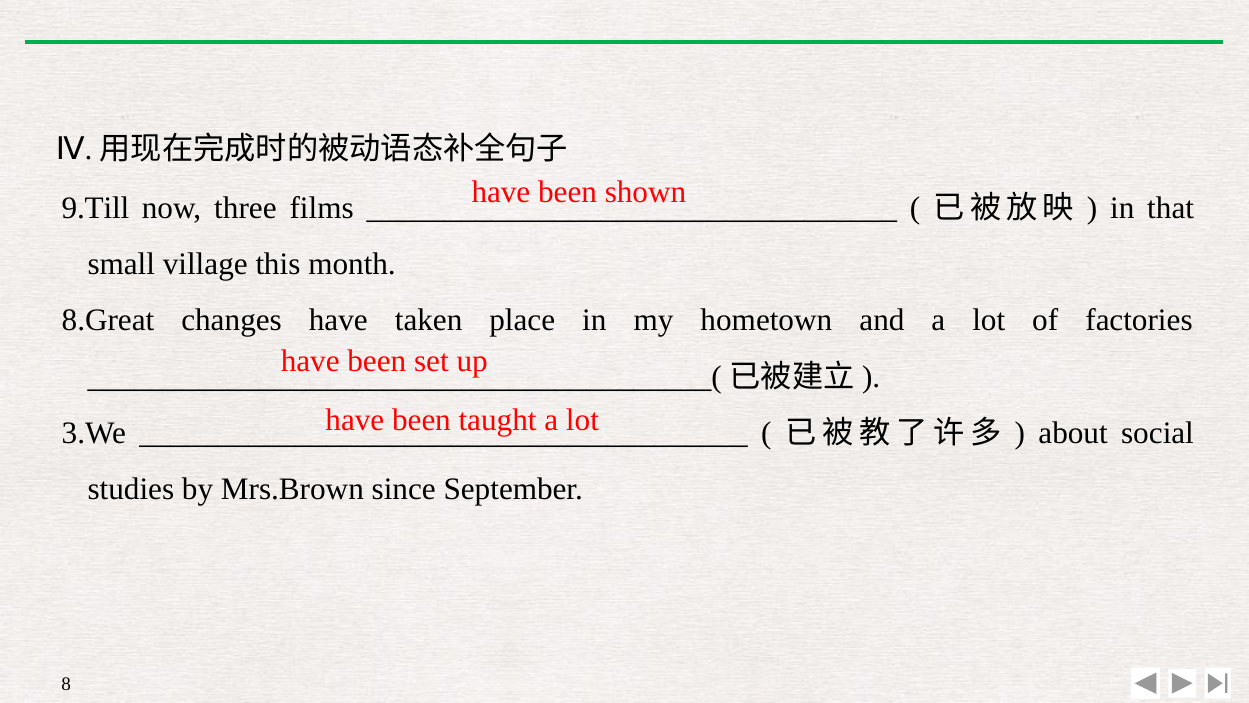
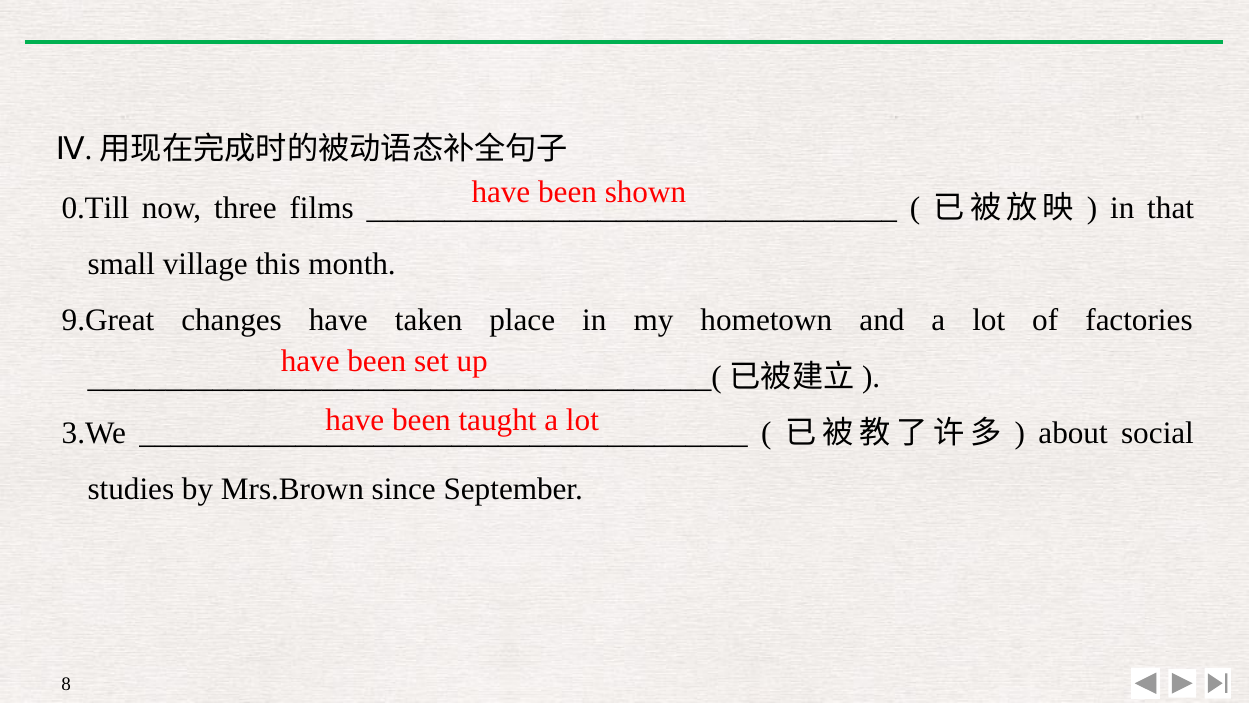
9.Till: 9.Till -> 0.Till
8.Great: 8.Great -> 9.Great
